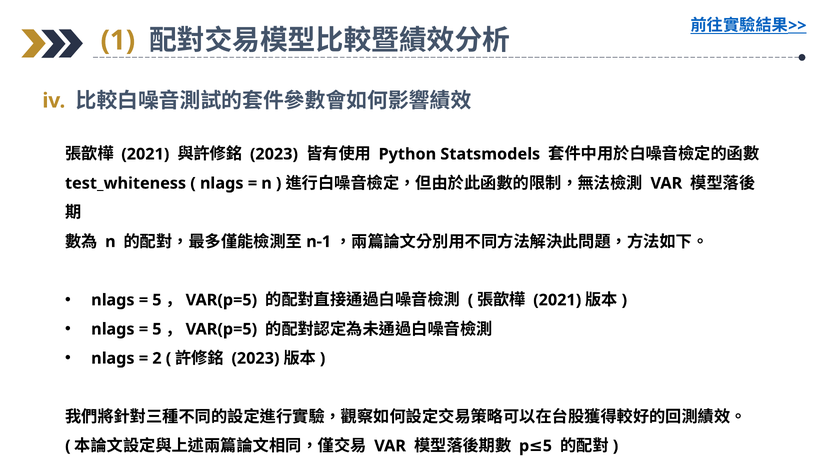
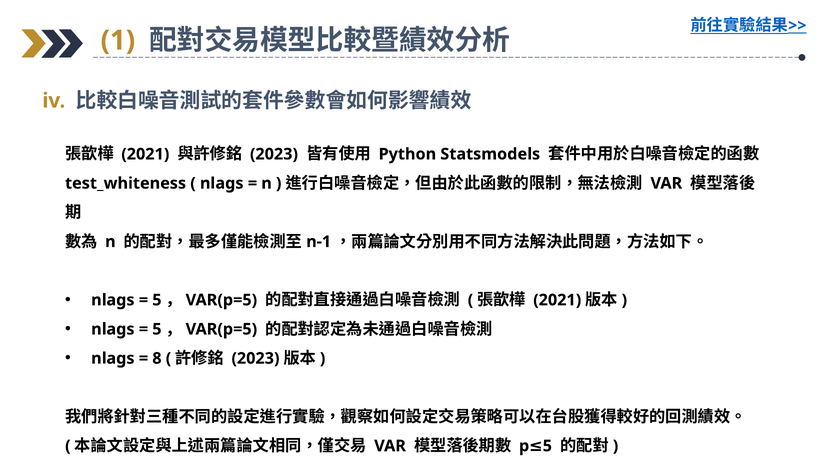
2: 2 -> 8
